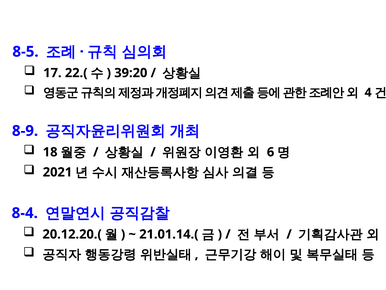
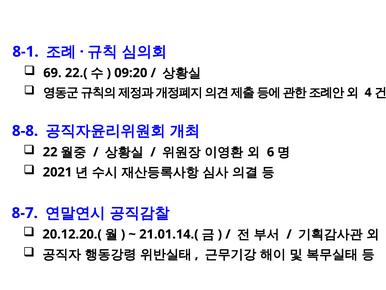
8-5: 8-5 -> 8-1
17: 17 -> 69
39:20: 39:20 -> 09:20
8-9: 8-9 -> 8-8
18: 18 -> 22
8-4: 8-4 -> 8-7
